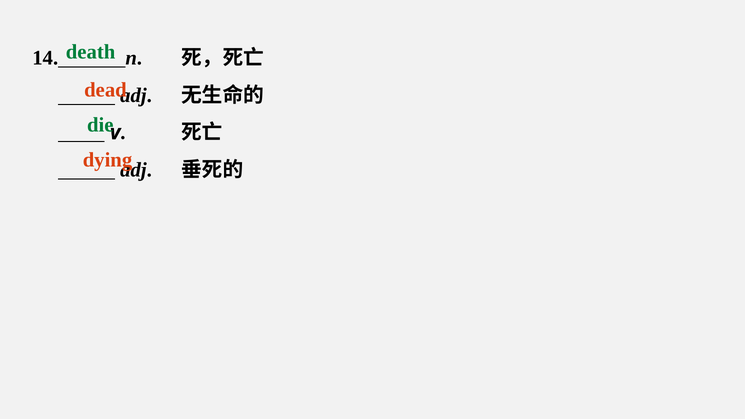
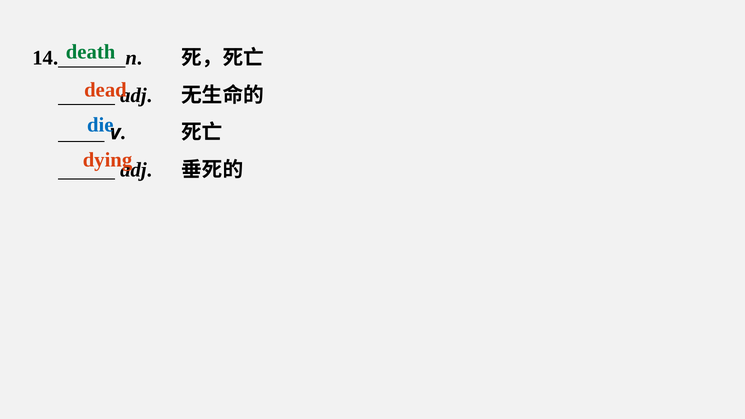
die colour: green -> blue
